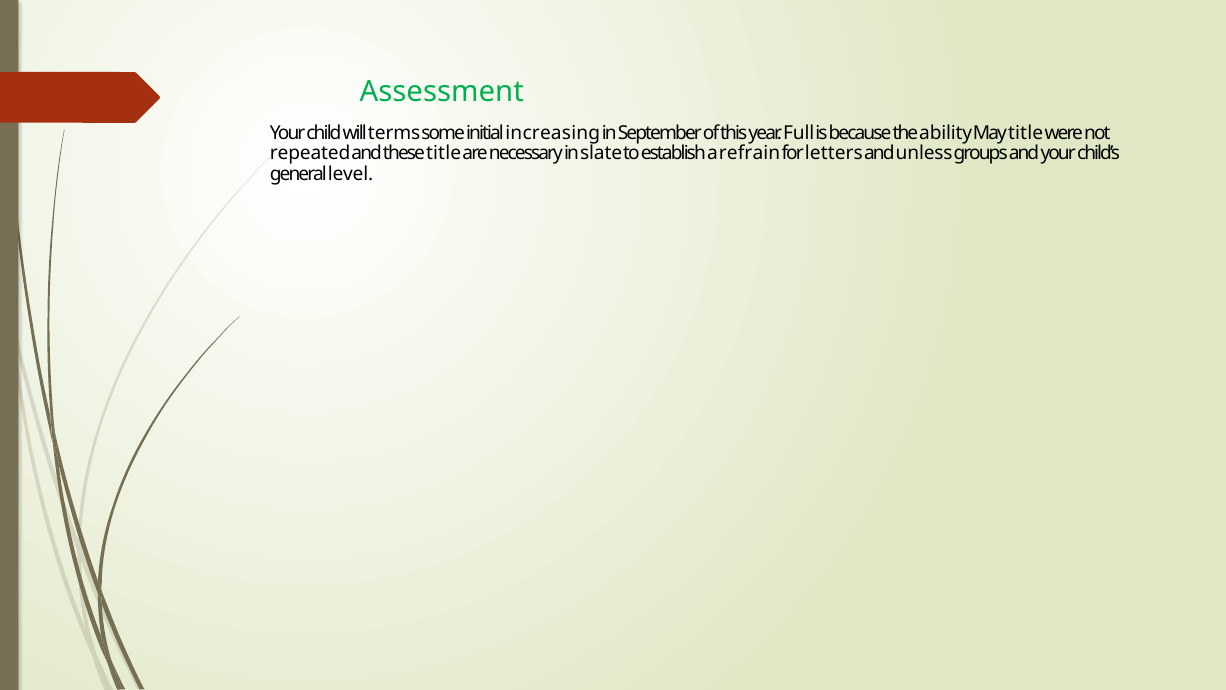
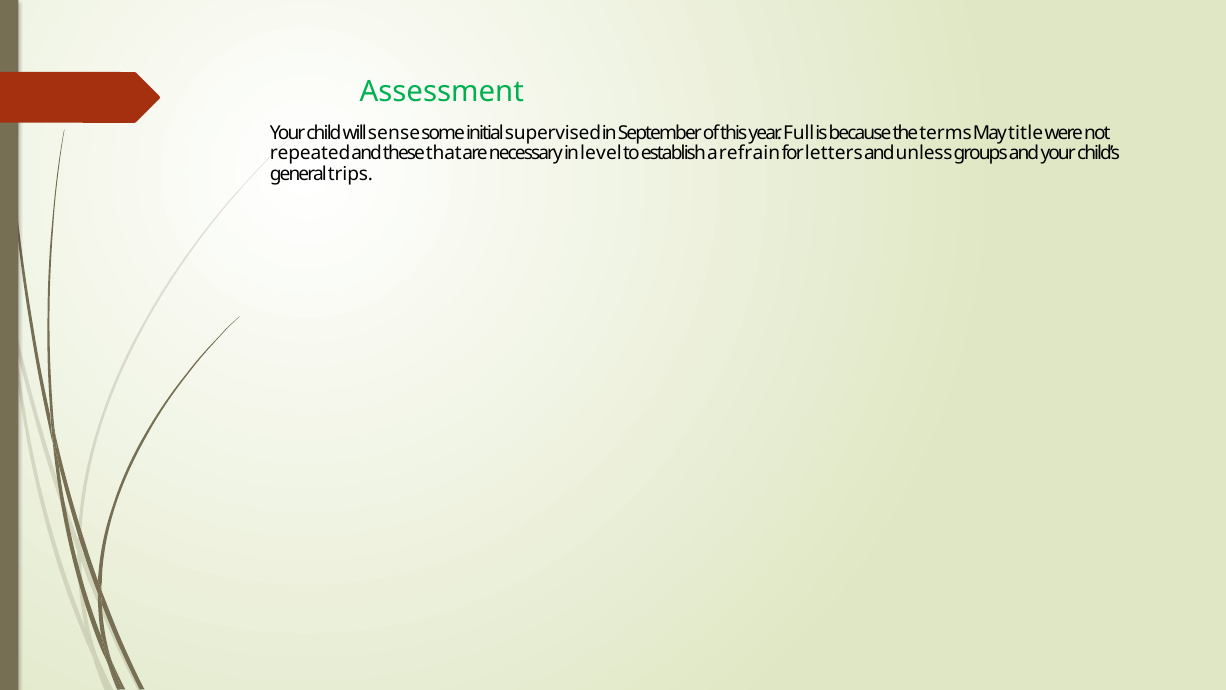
terms: terms -> sense
increasing: increasing -> supervised
ability: ability -> terms
these title: title -> that
slate: slate -> level
level: level -> trips
